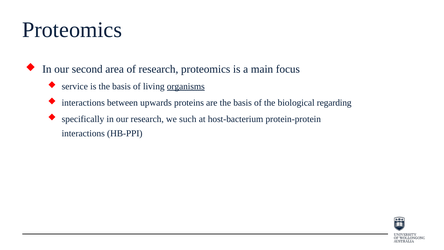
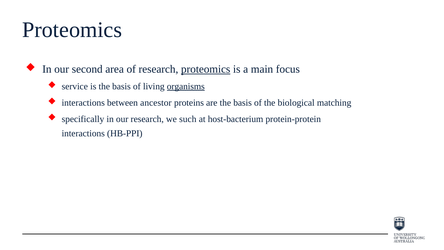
proteomics at (206, 69) underline: none -> present
upwards: upwards -> ancestor
regarding: regarding -> matching
